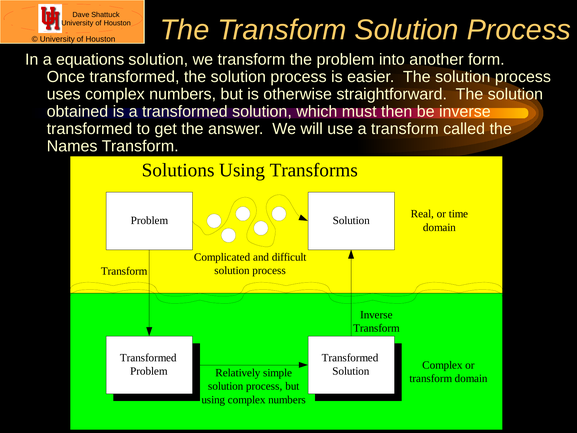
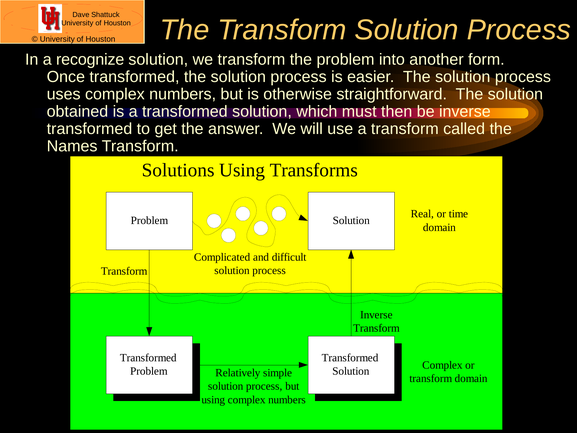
equations: equations -> recognize
